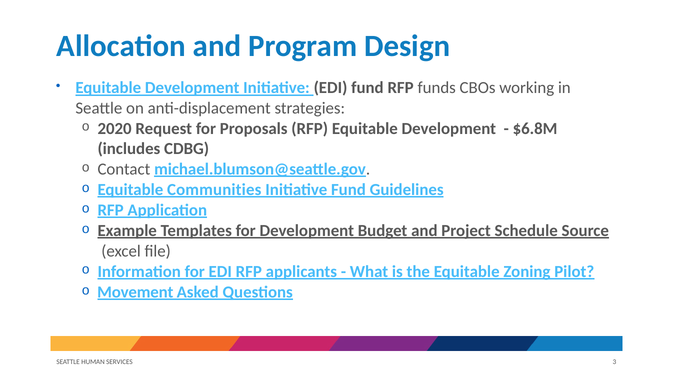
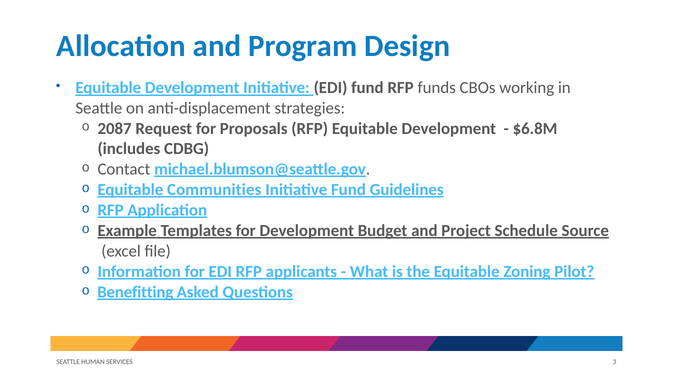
2020: 2020 -> 2087
Movement: Movement -> Benefitting
